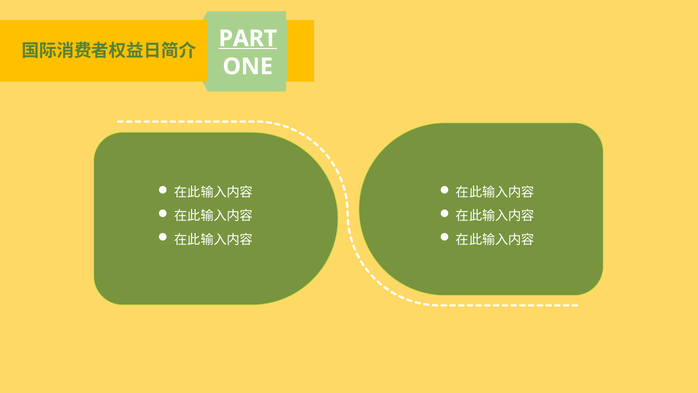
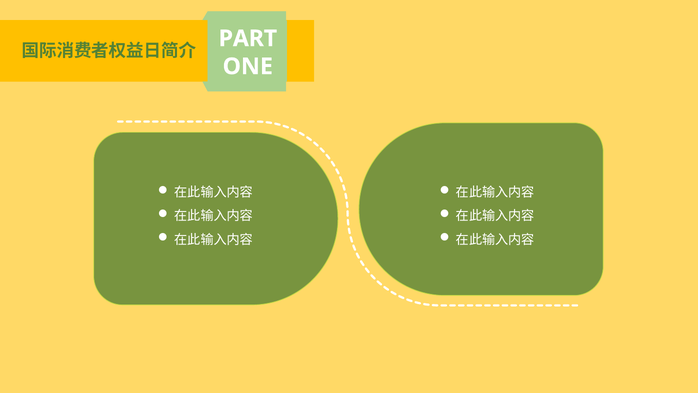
PART underline: present -> none
